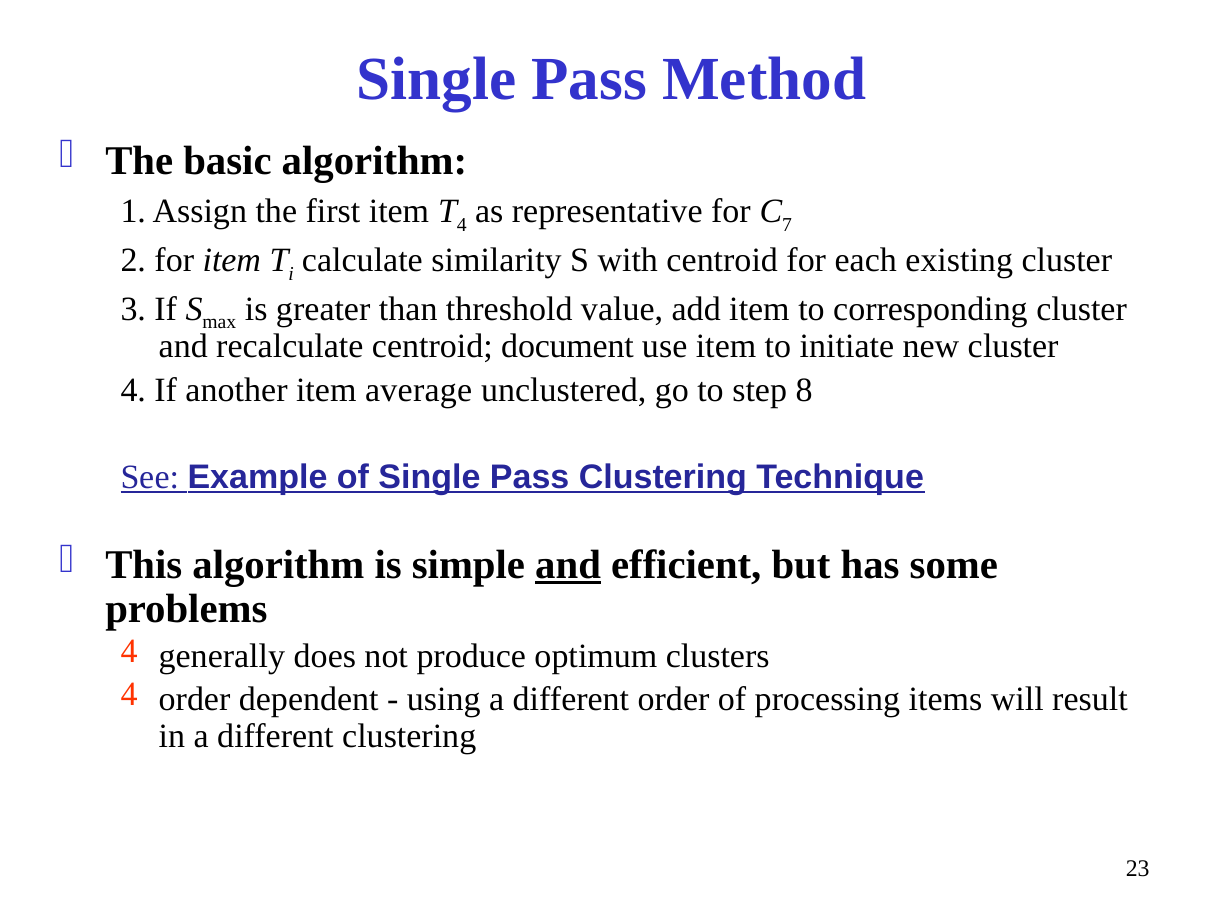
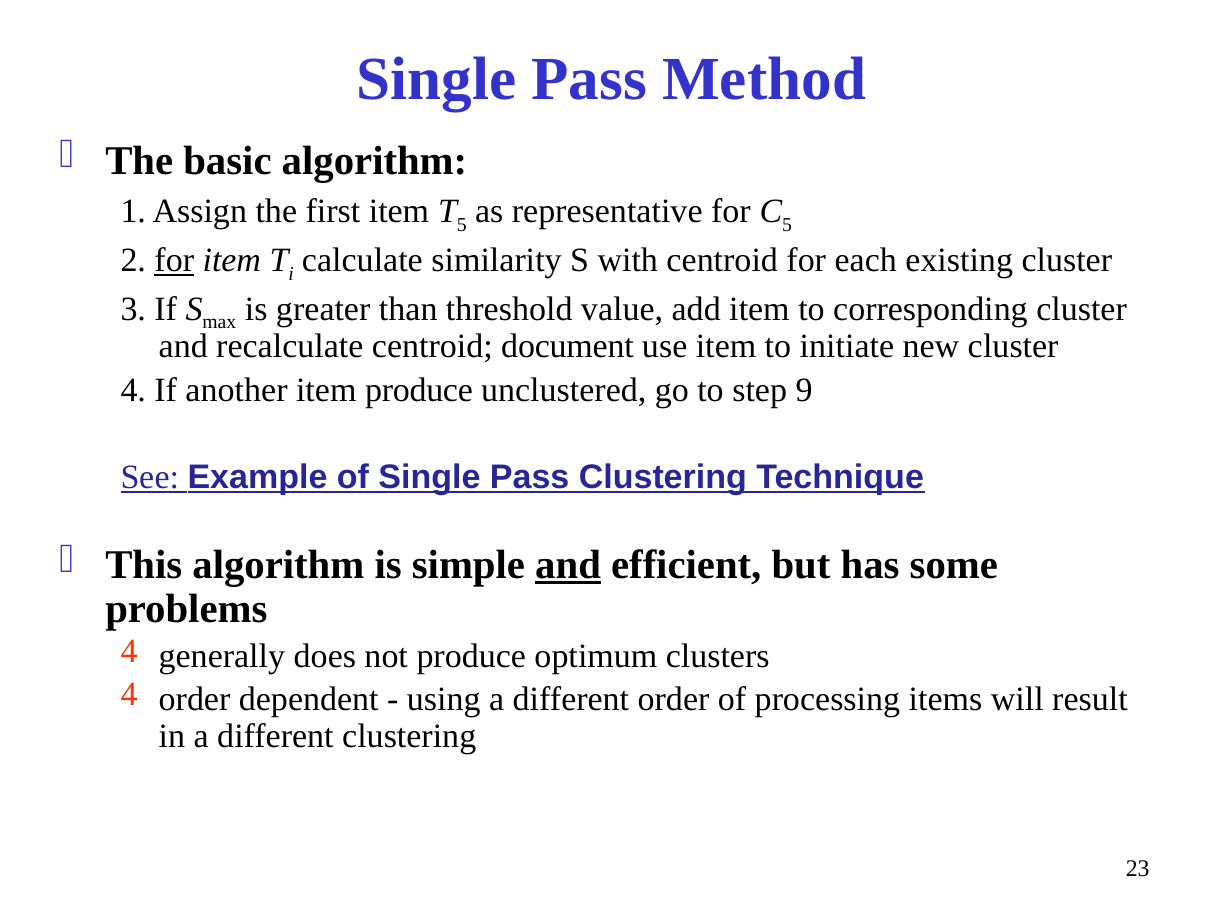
4 at (462, 225): 4 -> 5
7 at (787, 225): 7 -> 5
for at (174, 260) underline: none -> present
item average: average -> produce
8: 8 -> 9
